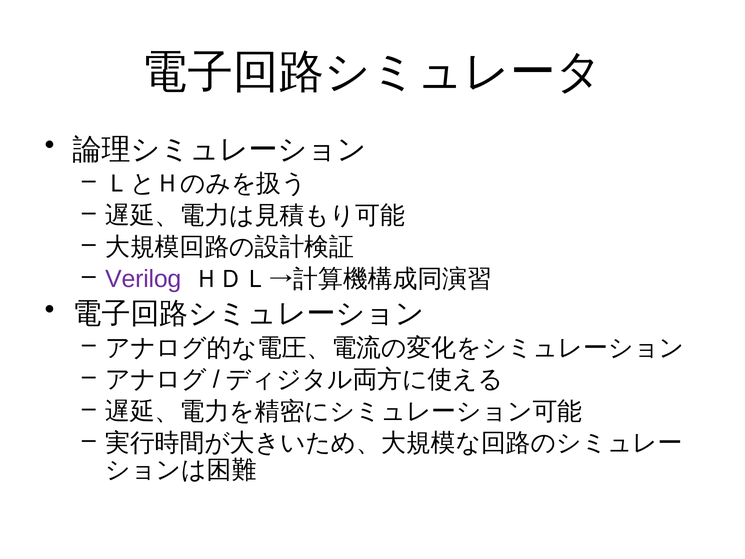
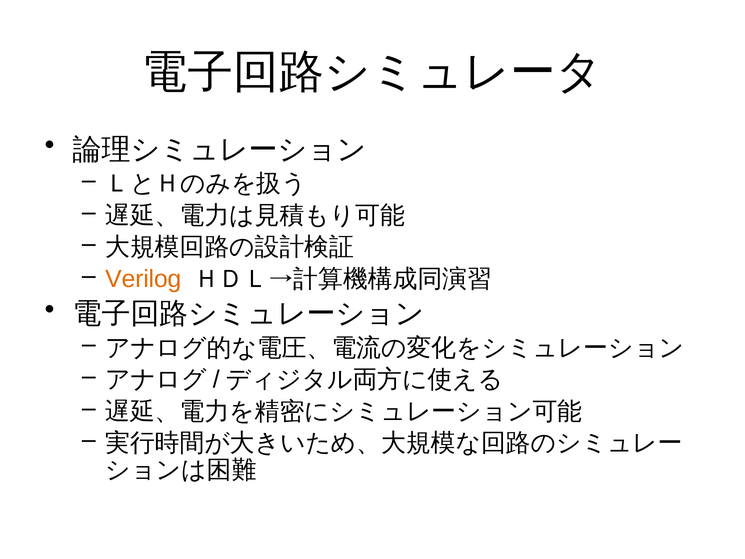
Verilog colour: purple -> orange
